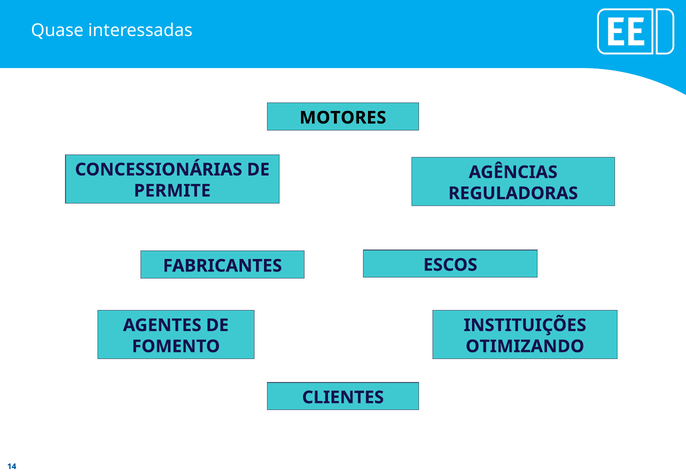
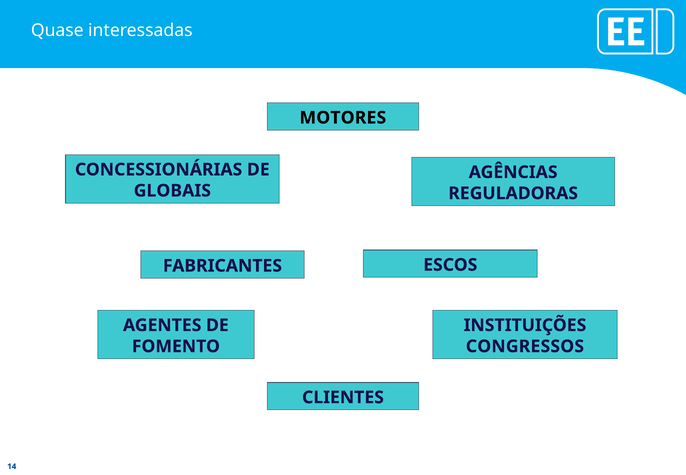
PERMITE: PERMITE -> GLOBAIS
OTIMIZANDO: OTIMIZANDO -> CONGRESSOS
